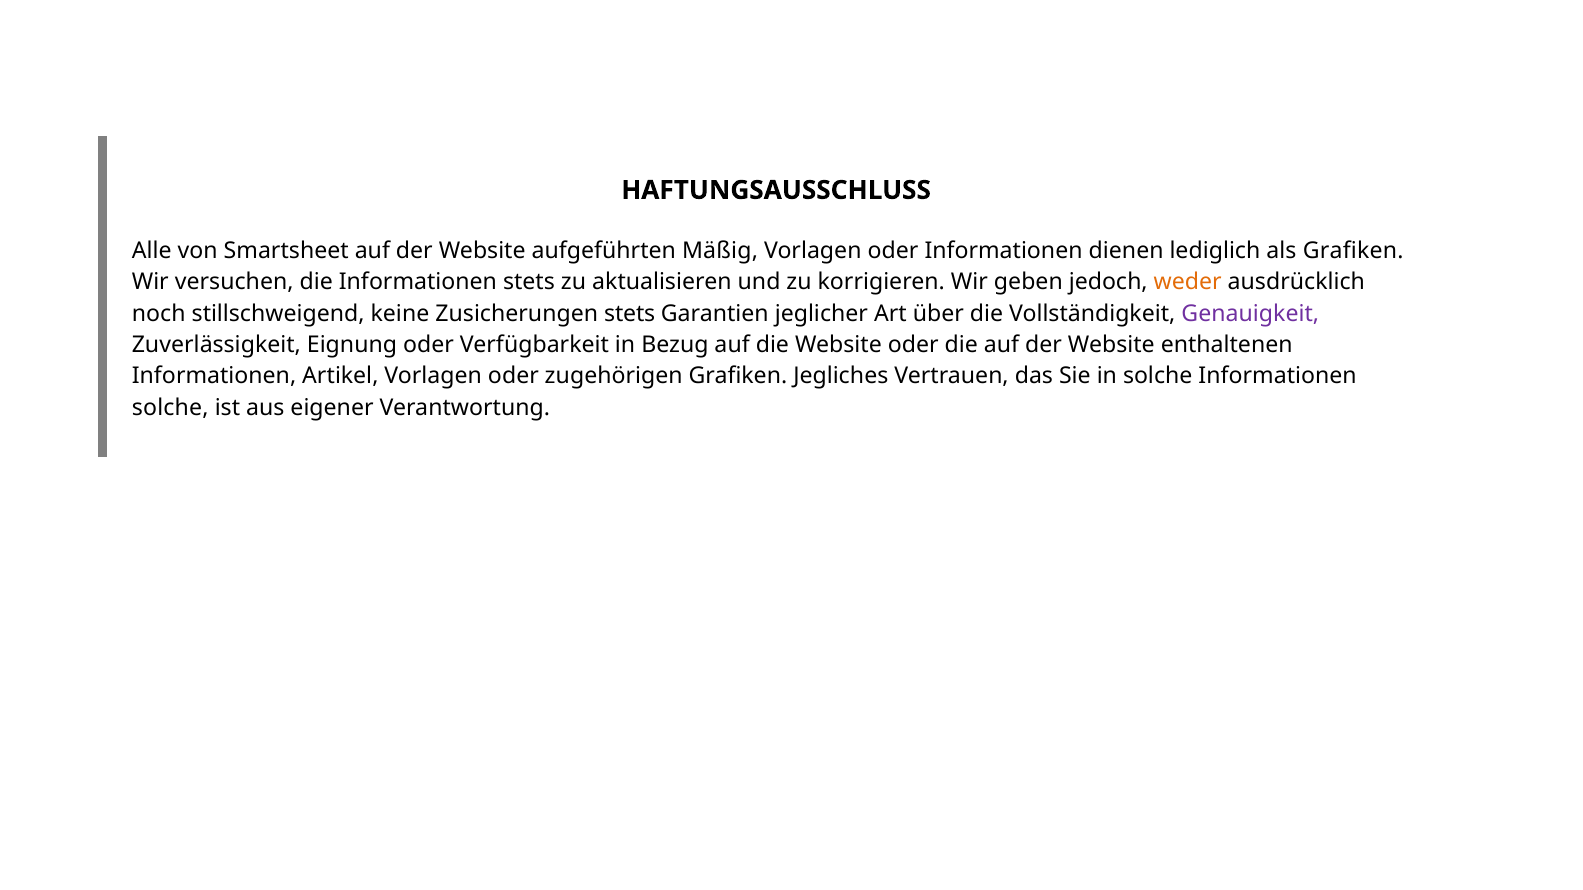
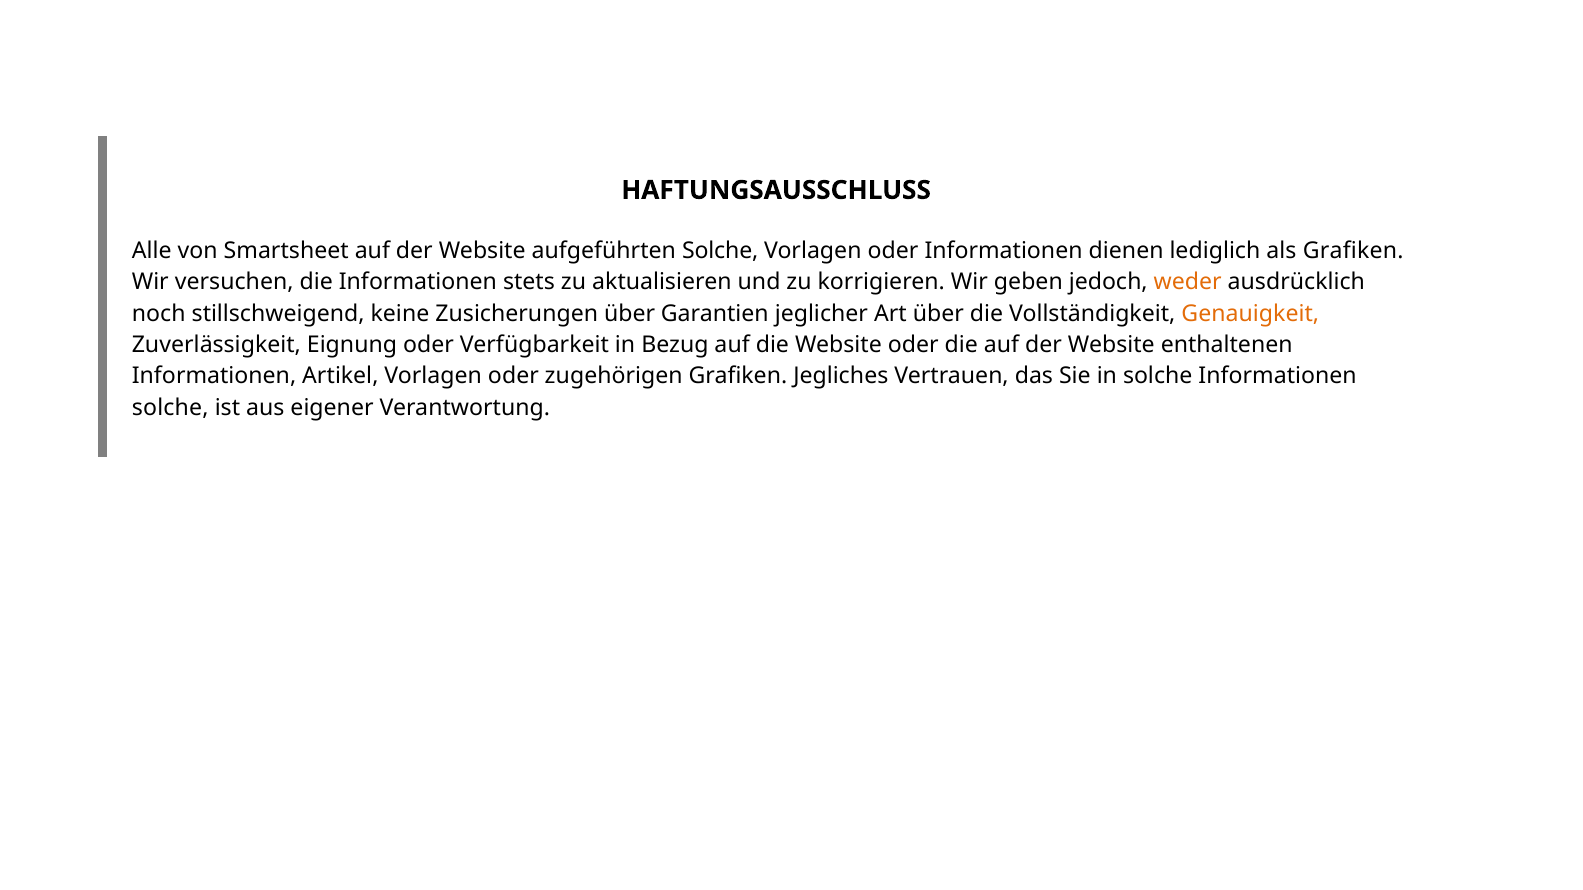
aufgeführten Mäßig: Mäßig -> Solche
Zusicherungen stets: stets -> über
Genauigkeit colour: purple -> orange
